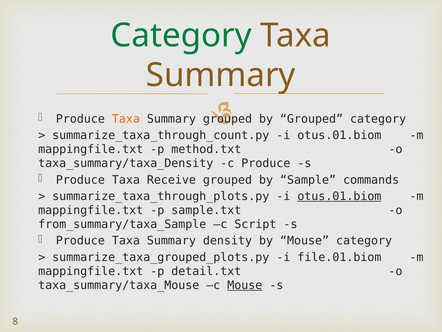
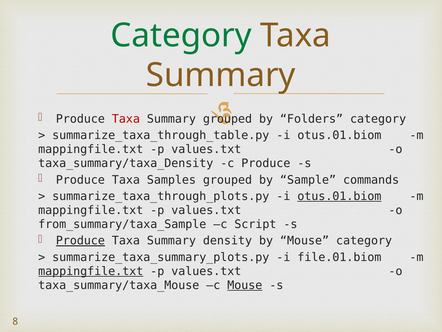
Taxa at (126, 119) colour: orange -> red
by Grouped: Grouped -> Folders
summarize_taxa_through_count.py: summarize_taxa_through_count.py -> summarize_taxa_through_table.py
method.txt at (206, 149): method.txt -> values.txt
Receive: Receive -> Samples
sample.txt at (206, 210): sample.txt -> values.txt
Produce at (80, 240) underline: none -> present
summarize_taxa_grouped_plots.py: summarize_taxa_grouped_plots.py -> summarize_taxa_summary_plots.py
mappingfile.txt at (91, 271) underline: none -> present
detail.txt at (206, 271): detail.txt -> values.txt
